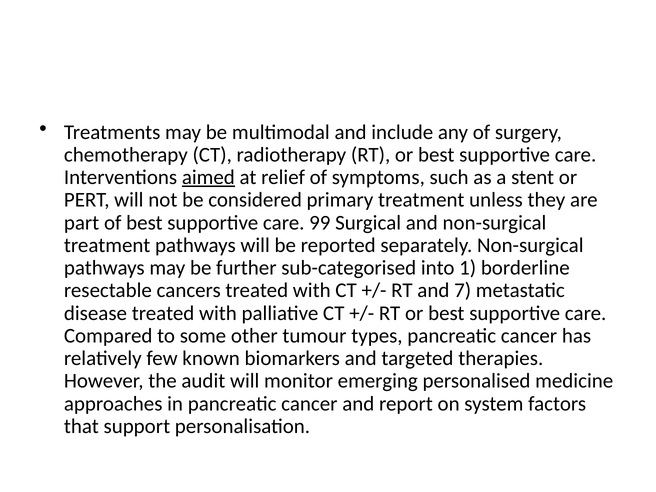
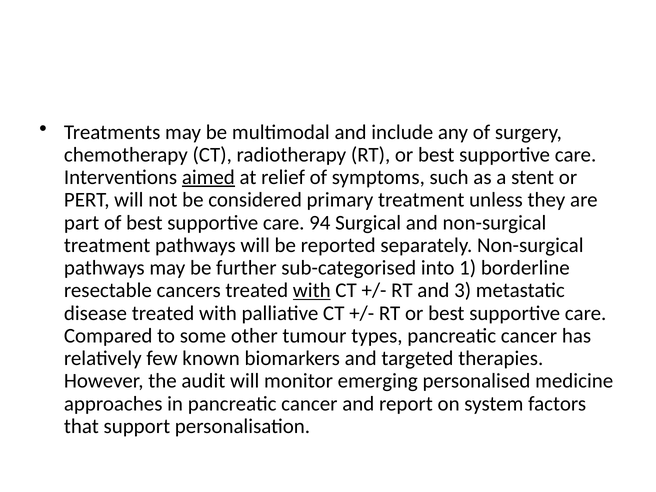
99: 99 -> 94
with at (312, 290) underline: none -> present
7: 7 -> 3
